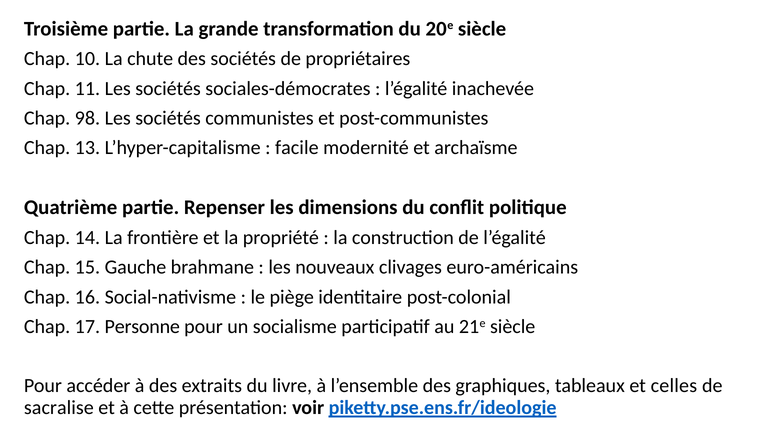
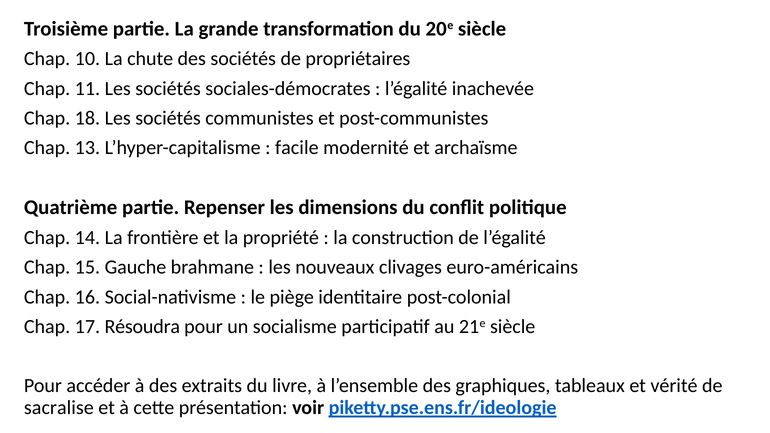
98: 98 -> 18
Personne: Personne -> Résoudra
celles: celles -> vérité
